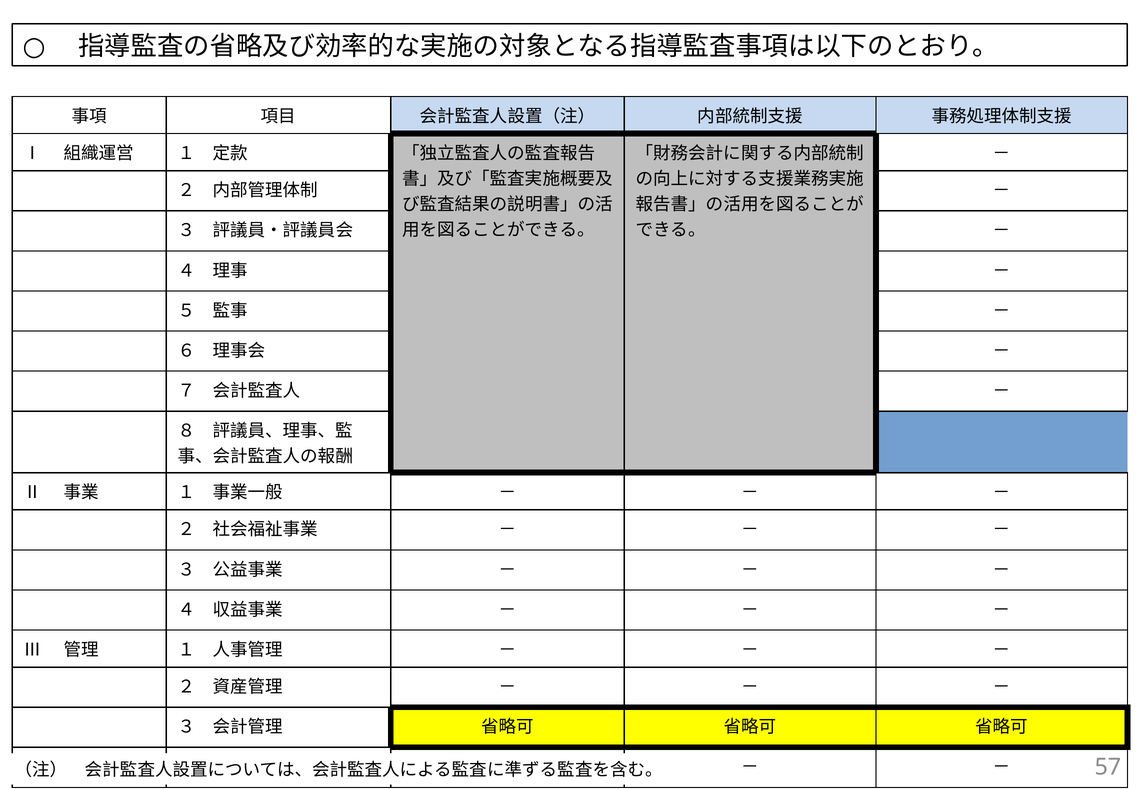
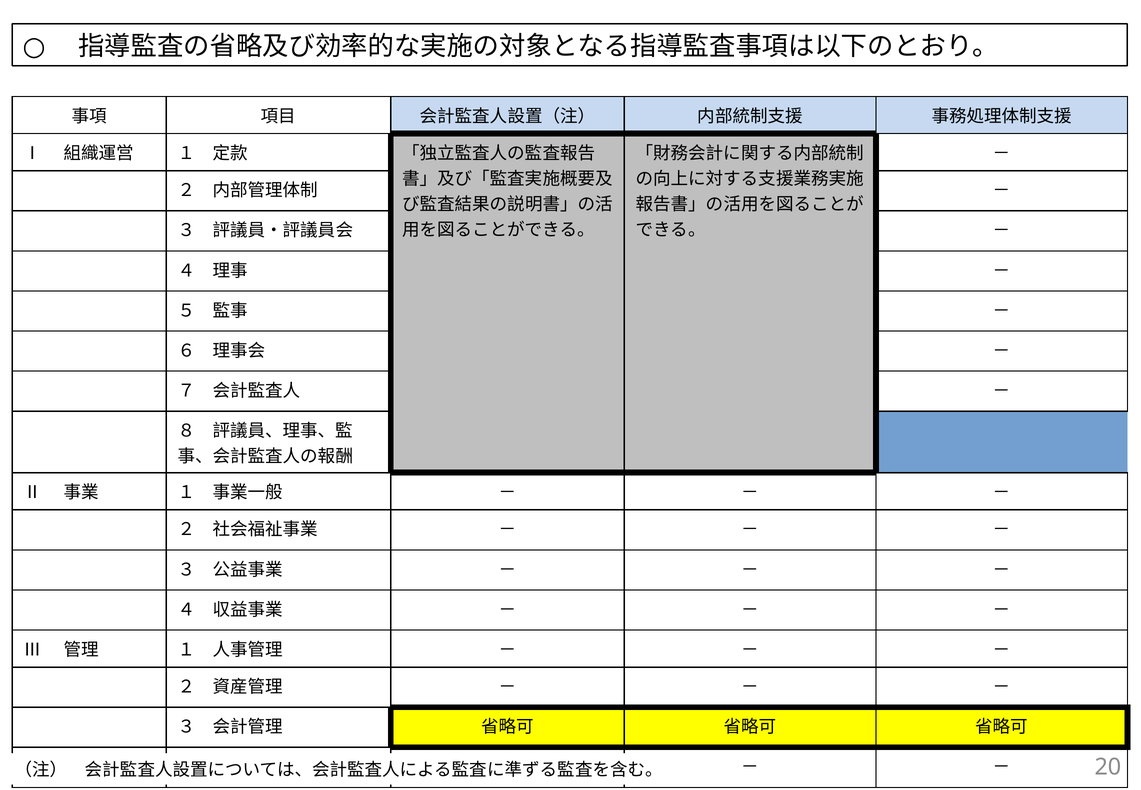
57: 57 -> 20
